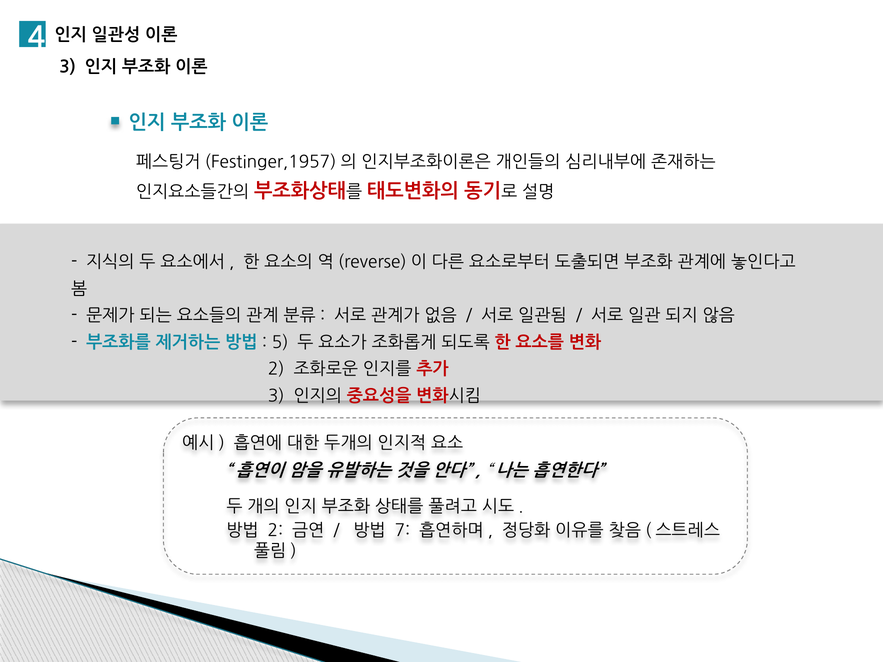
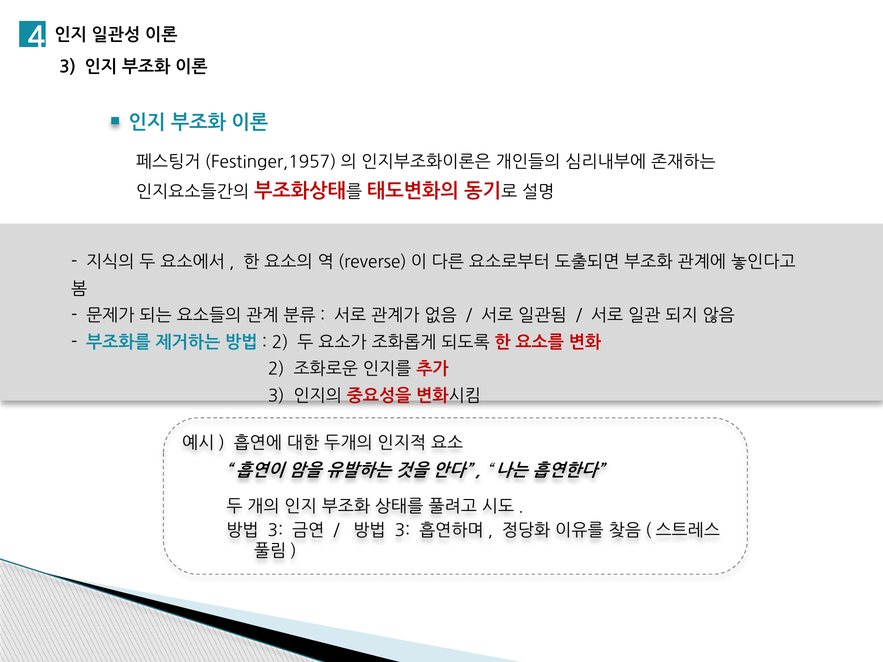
5 at (280, 342): 5 -> 2
2 at (275, 531): 2 -> 3
7 at (402, 531): 7 -> 3
